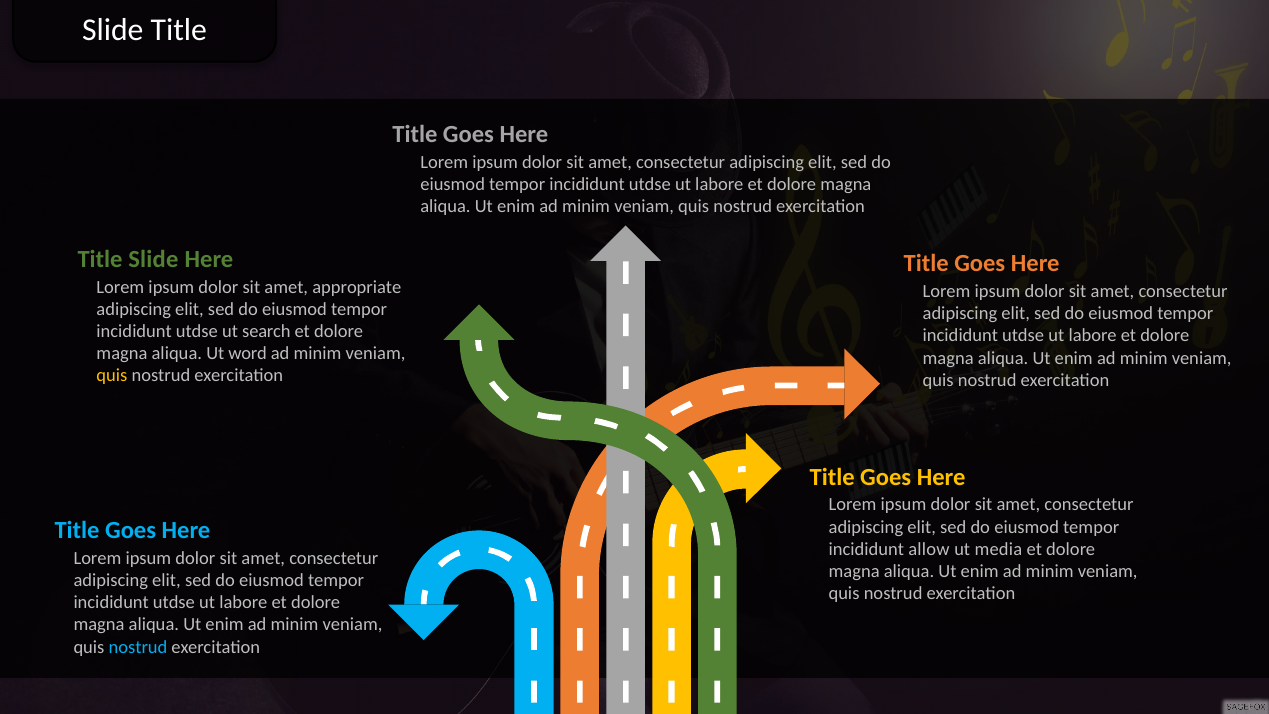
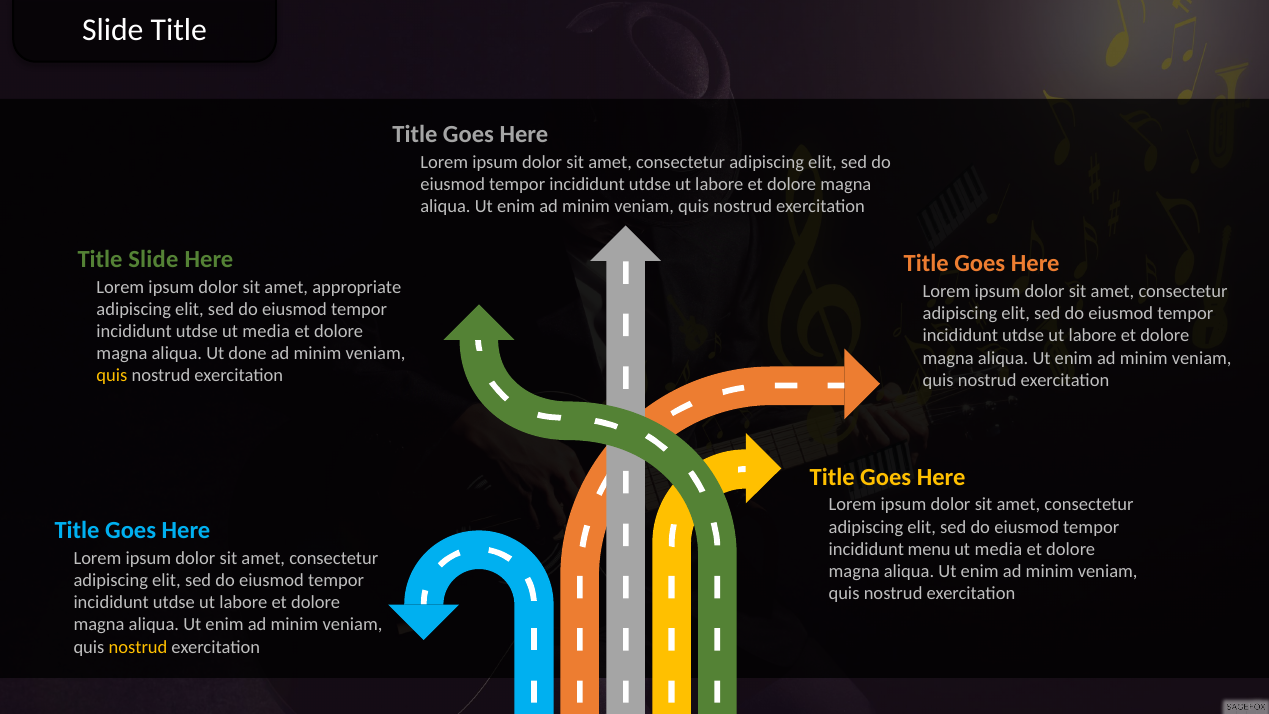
utdse ut search: search -> media
word: word -> done
allow: allow -> menu
nostrud at (138, 647) colour: light blue -> yellow
